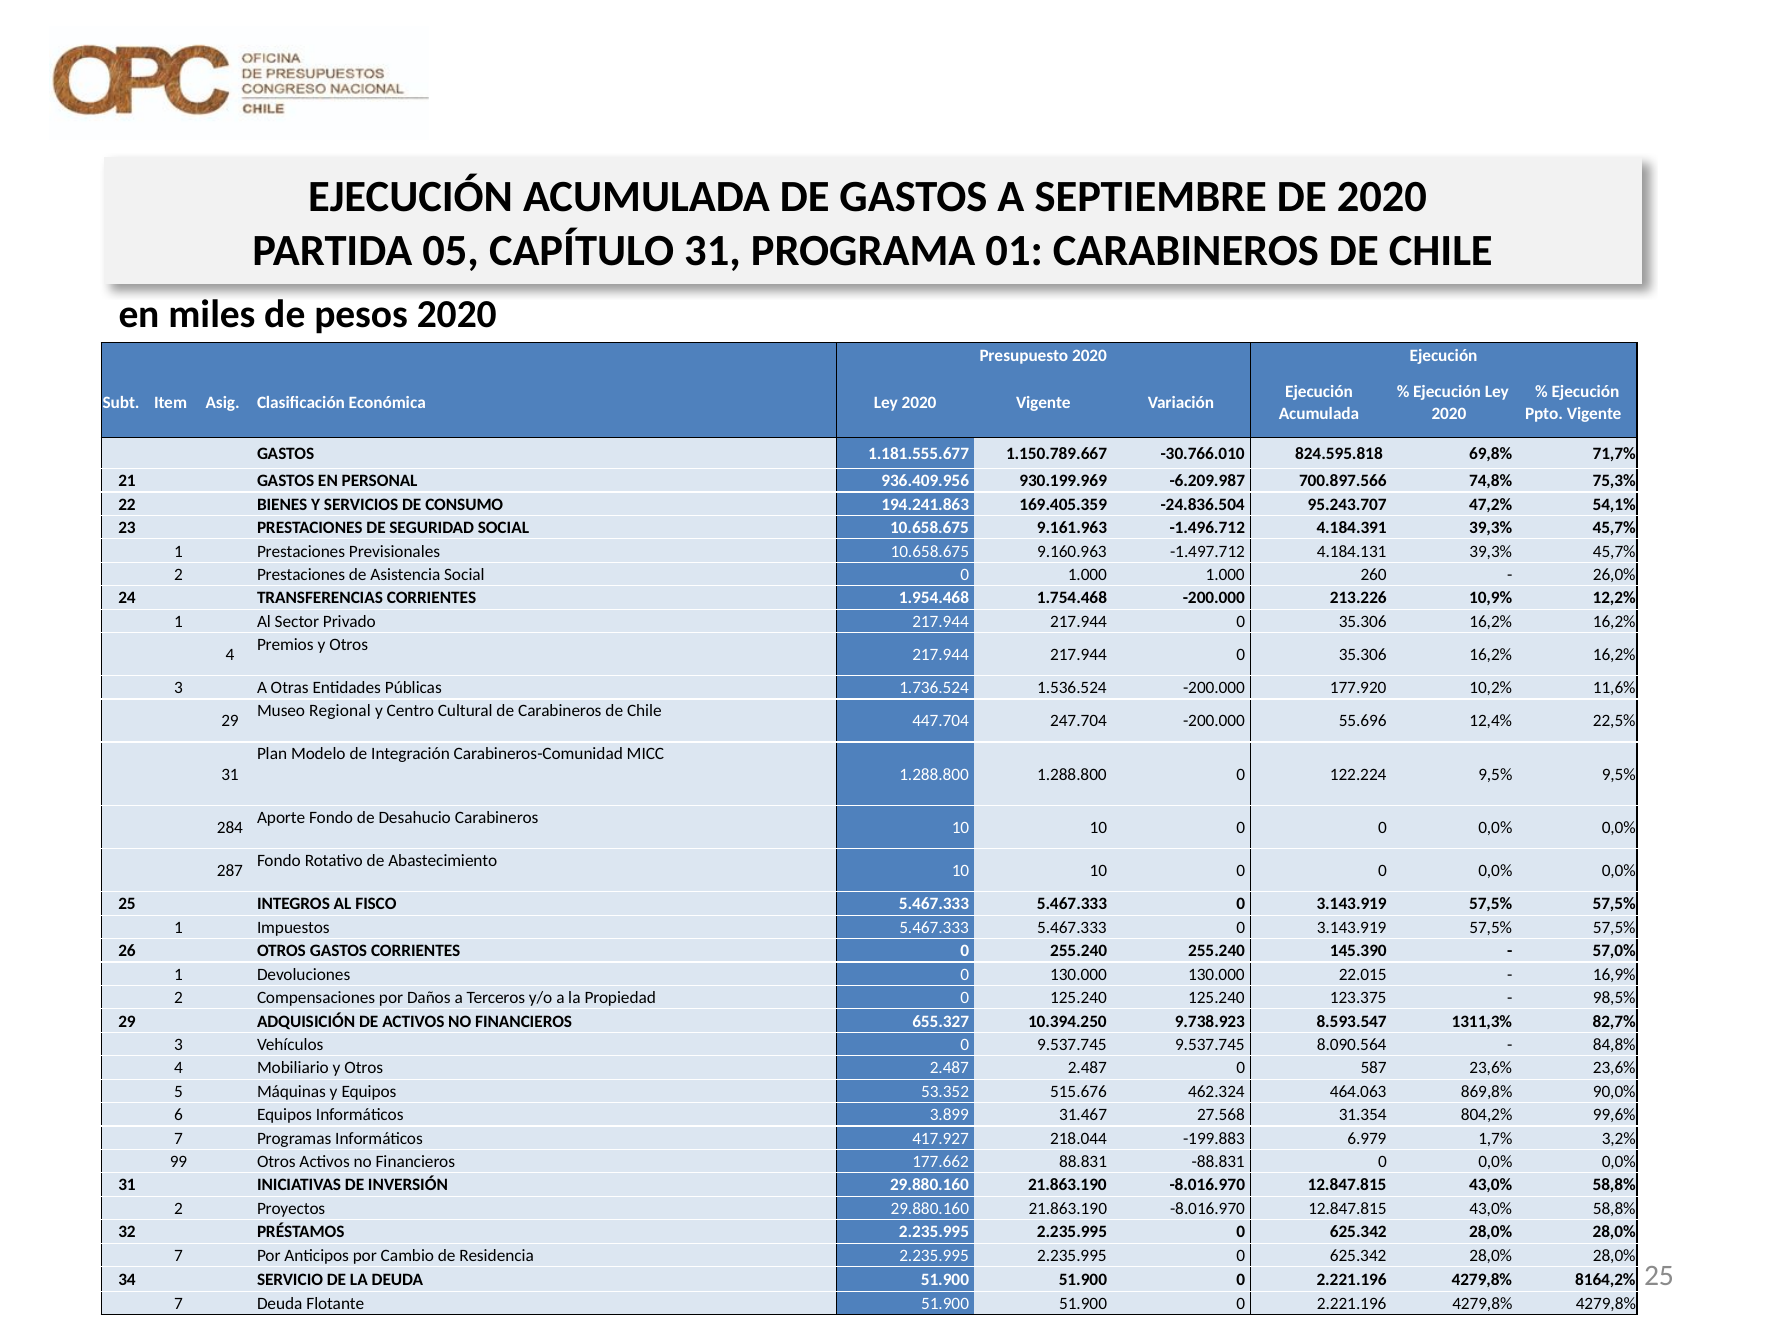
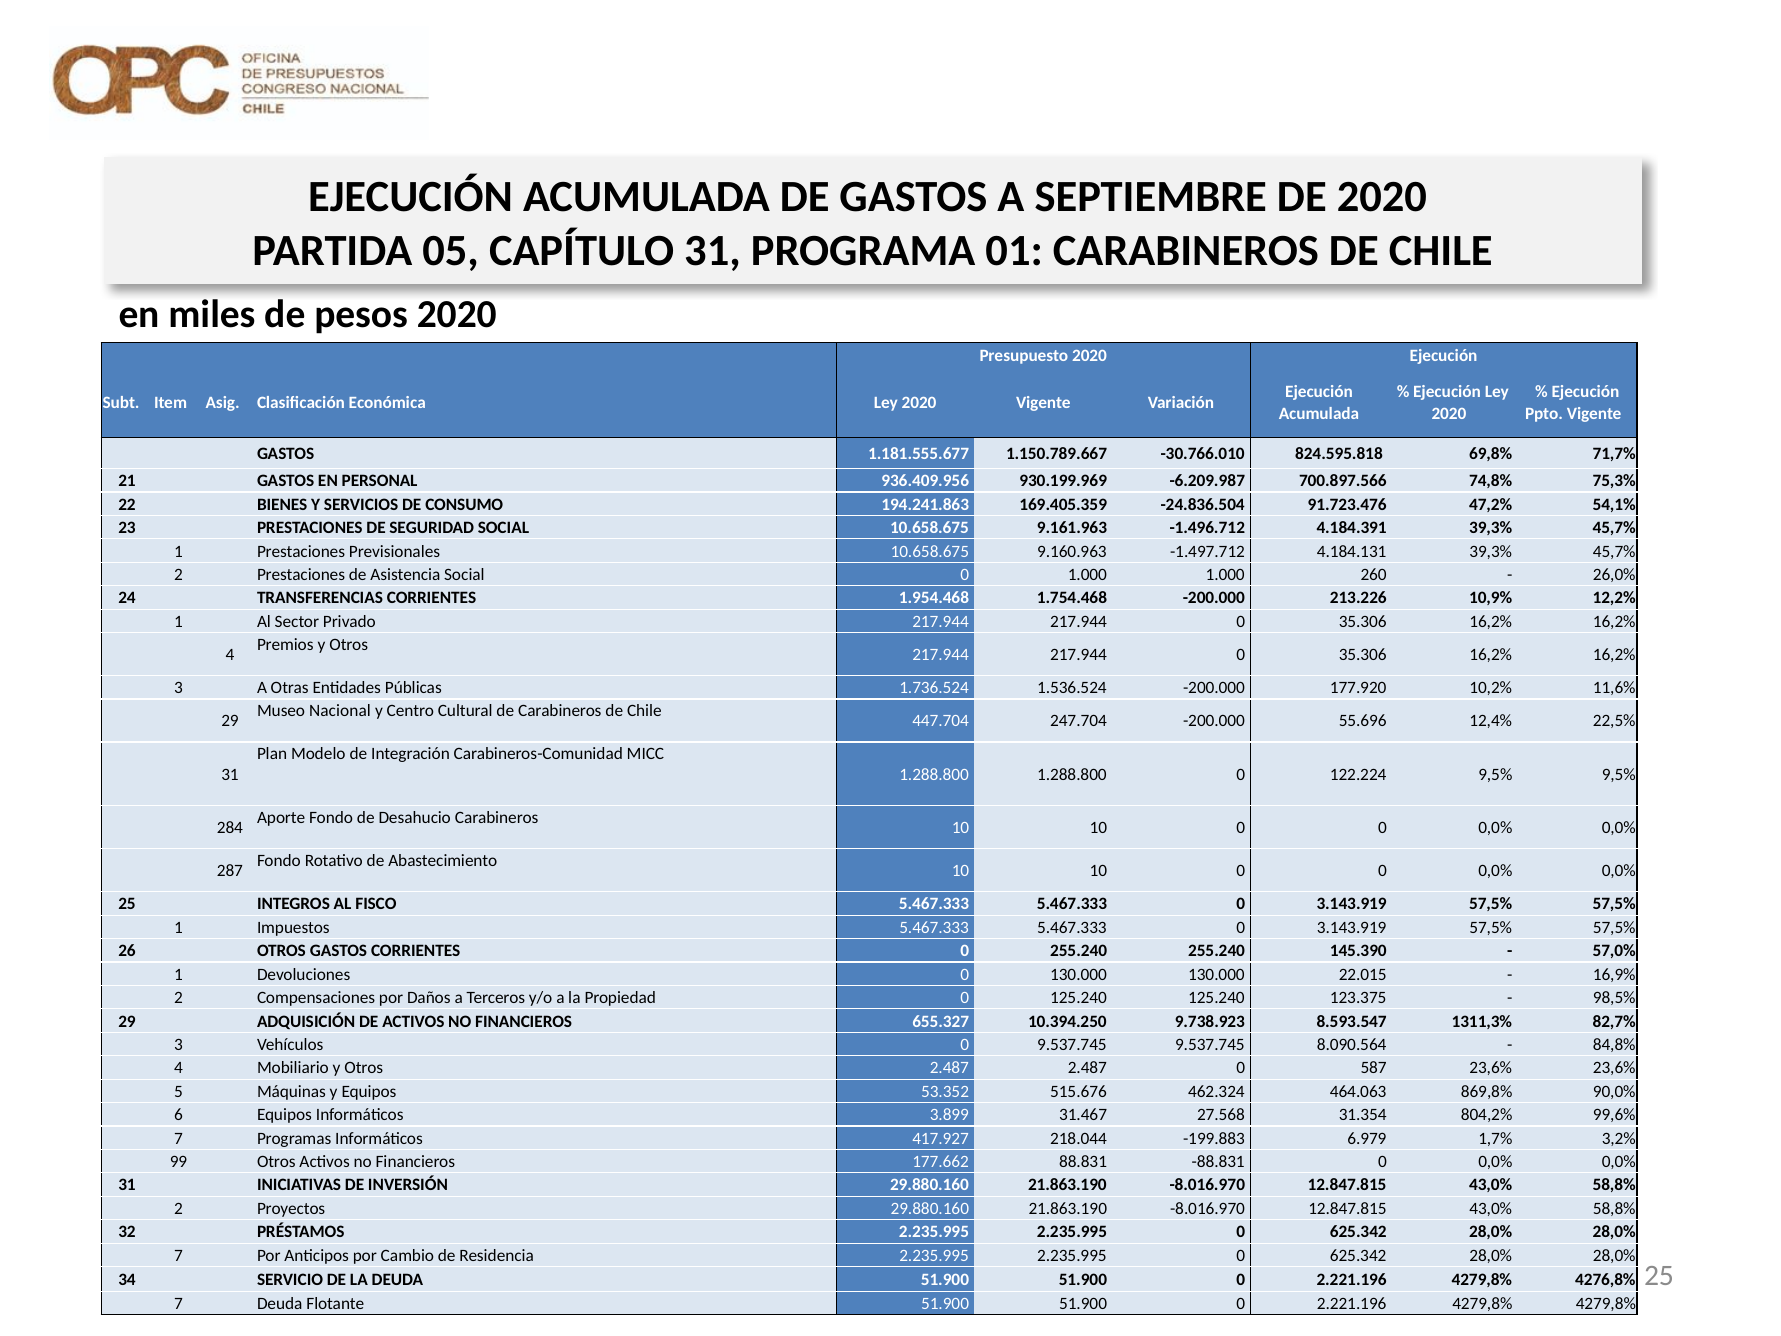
95.243.707: 95.243.707 -> 91.723.476
Regional: Regional -> Nacional
8164,2%: 8164,2% -> 4276,8%
